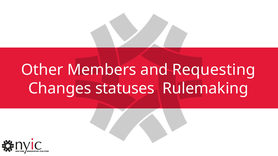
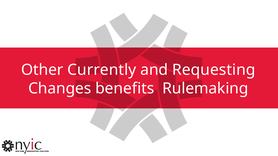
Members: Members -> Currently
statuses: statuses -> benefits
